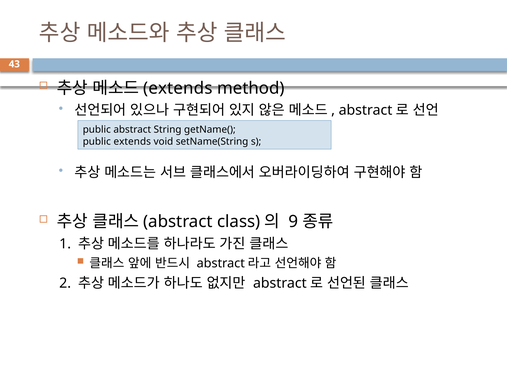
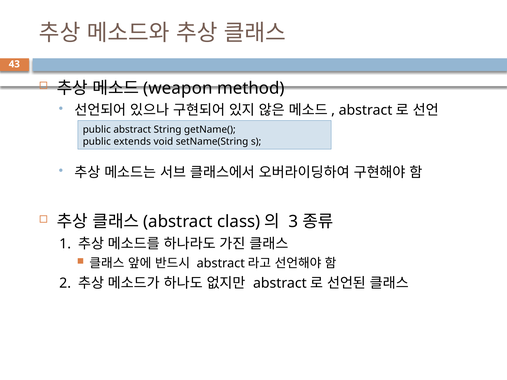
extends at (178, 88): extends -> weapon
9: 9 -> 3
